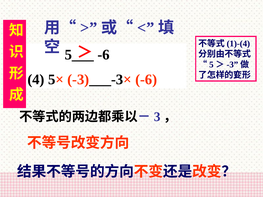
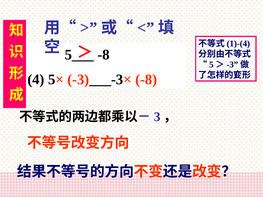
-6 at (104, 55): -6 -> -8
-3)___-3× -6: -6 -> -8
